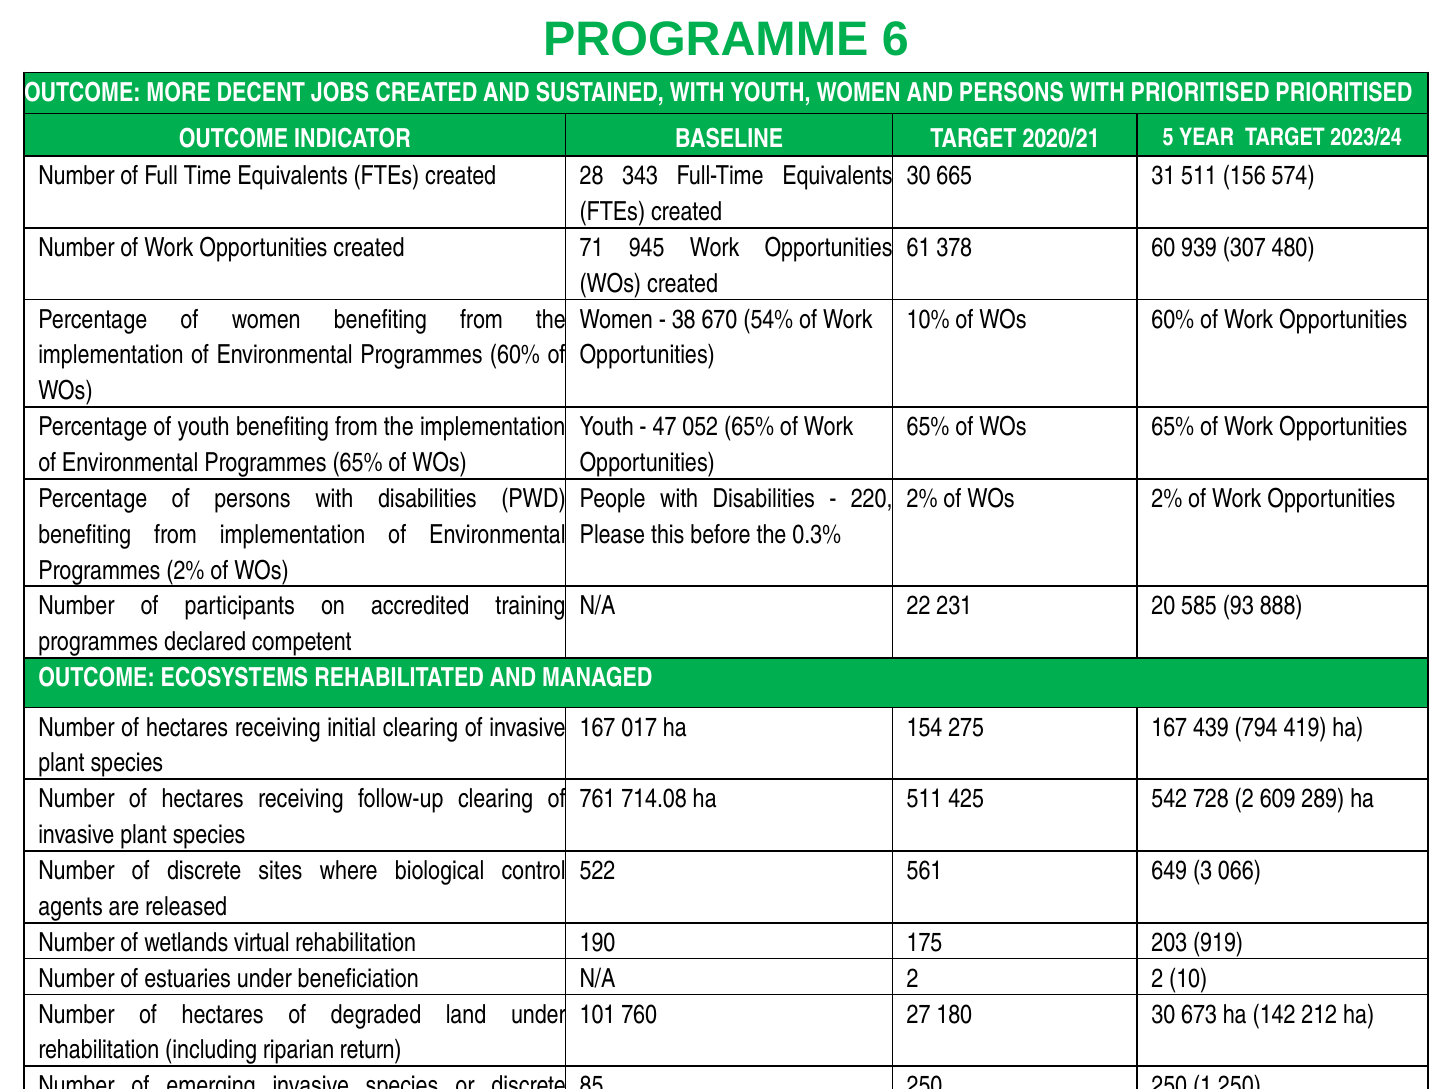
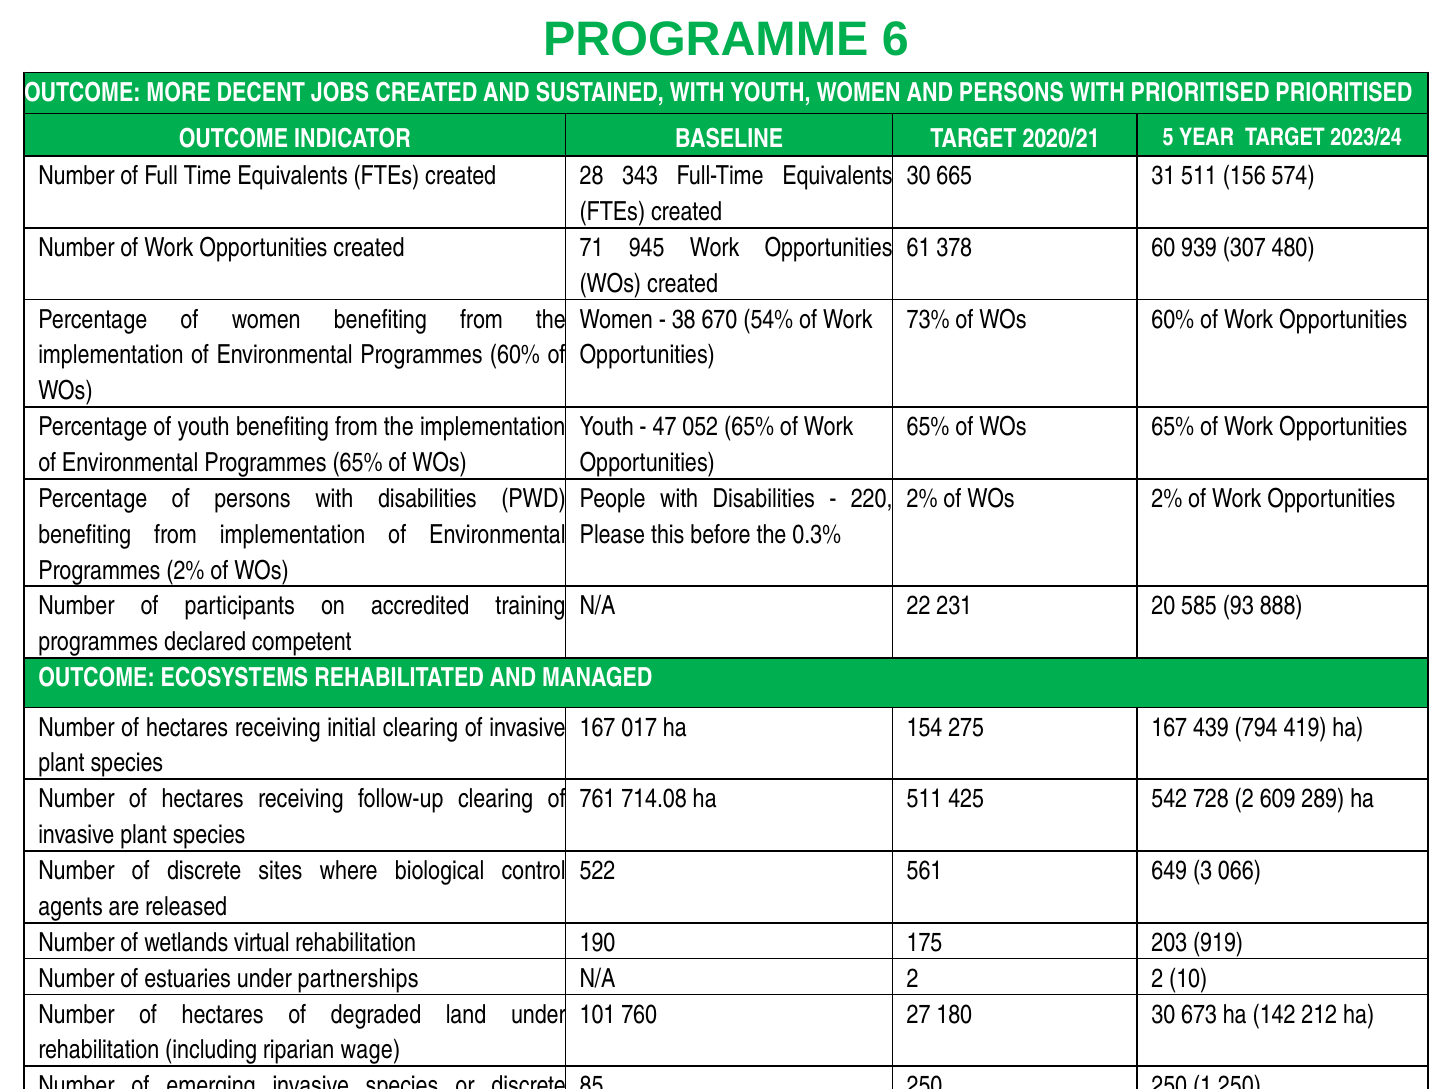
10%: 10% -> 73%
beneficiation: beneficiation -> partnerships
return: return -> wage
